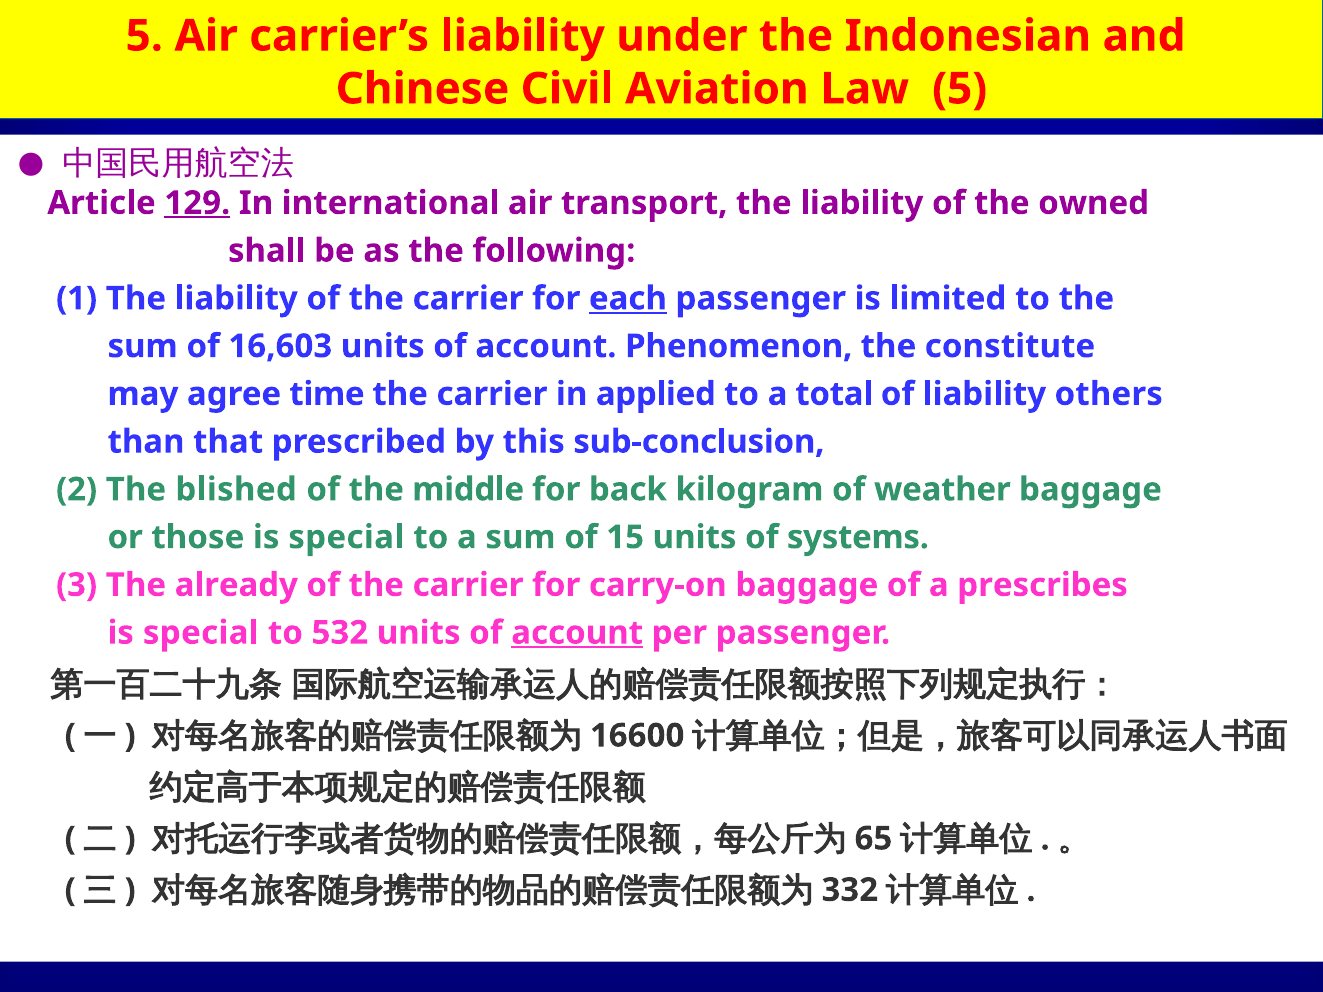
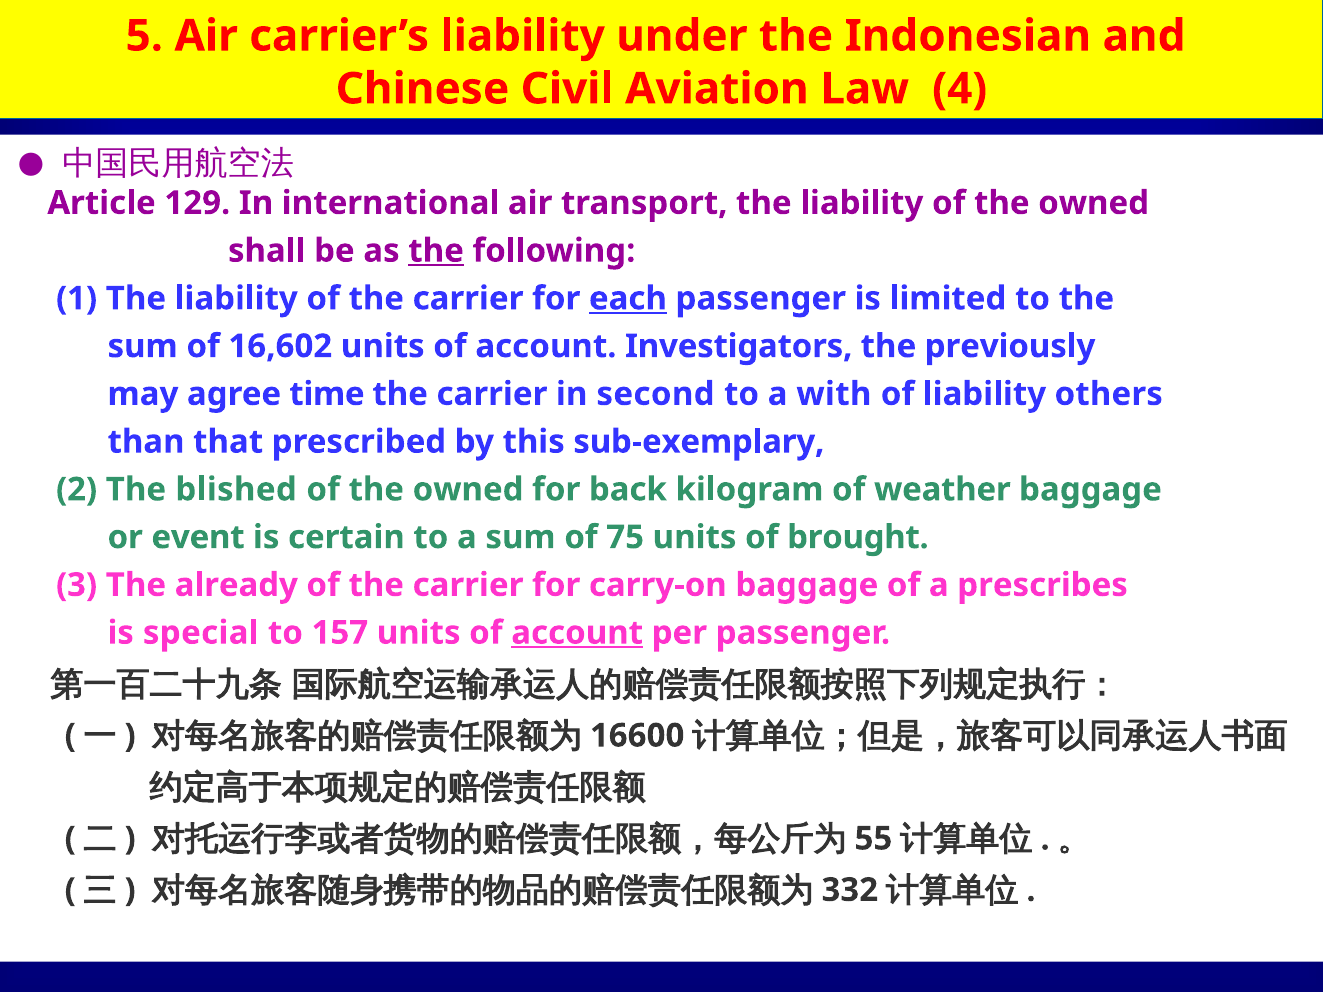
Law 5: 5 -> 4
129 underline: present -> none
the at (436, 251) underline: none -> present
16,603: 16,603 -> 16,602
Phenomenon: Phenomenon -> Investigators
constitute: constitute -> previously
applied: applied -> second
total: total -> with
sub-conclusion: sub-conclusion -> sub-exemplary
middle at (468, 490): middle -> owned
those: those -> event
special at (346, 537): special -> certain
15: 15 -> 75
systems: systems -> brought
532: 532 -> 157
65: 65 -> 55
